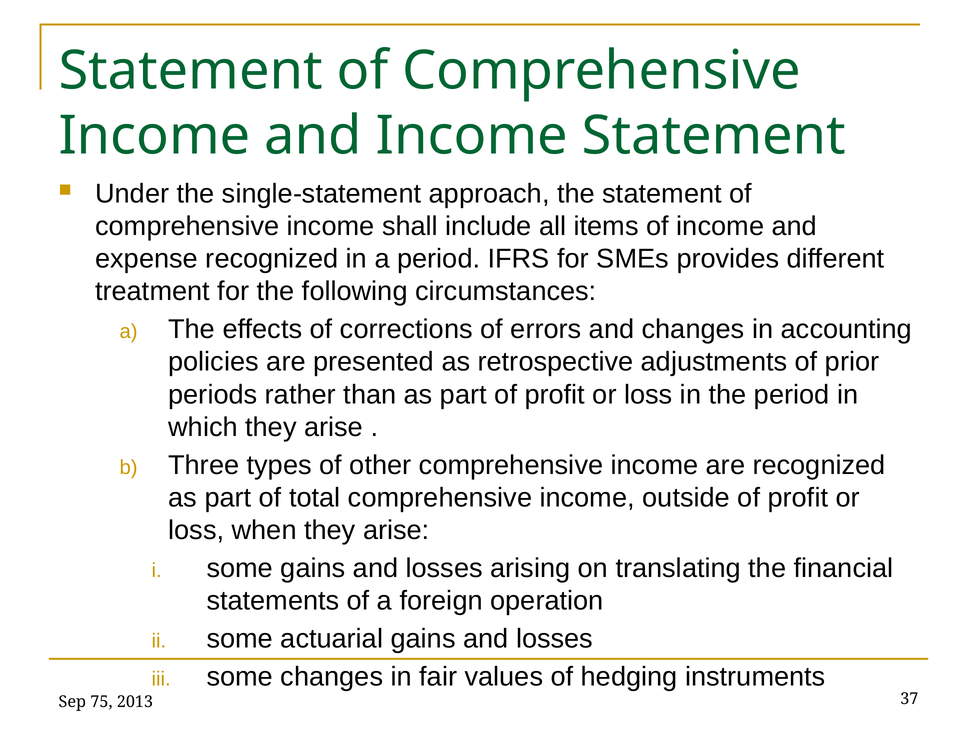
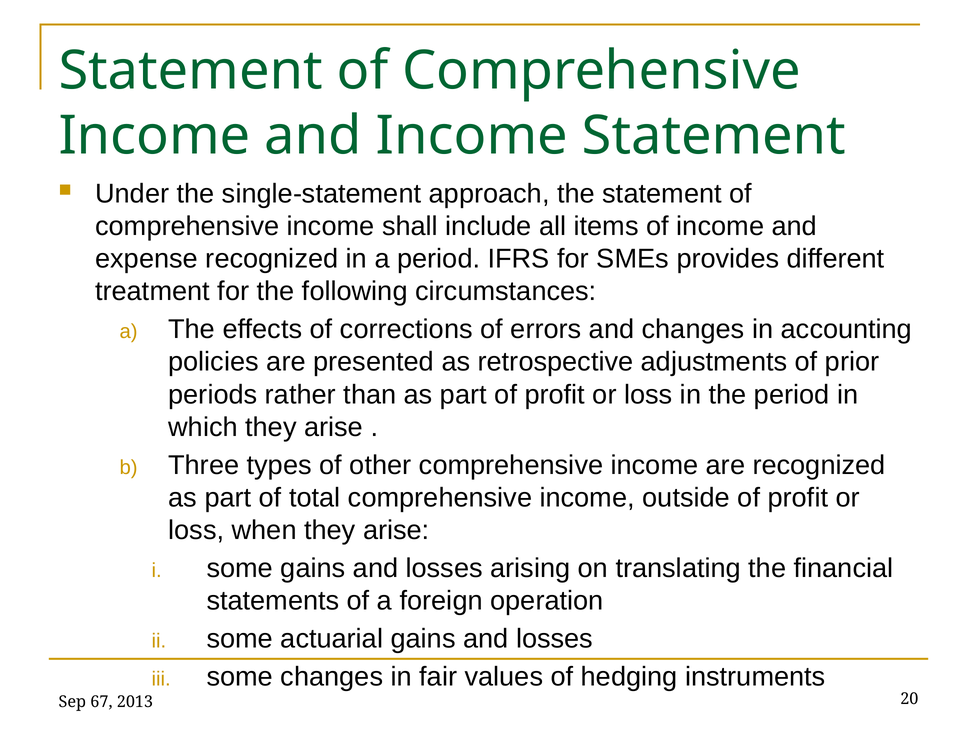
75: 75 -> 67
37: 37 -> 20
